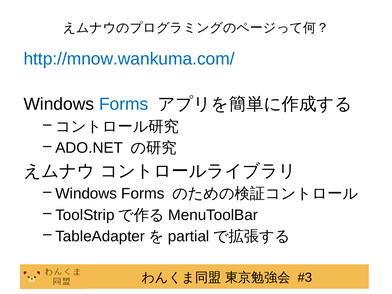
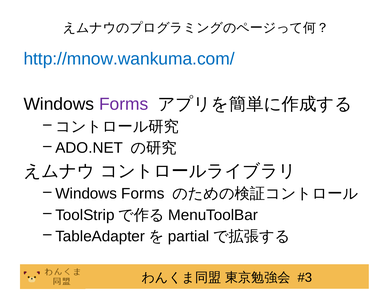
Forms at (124, 104) colour: blue -> purple
